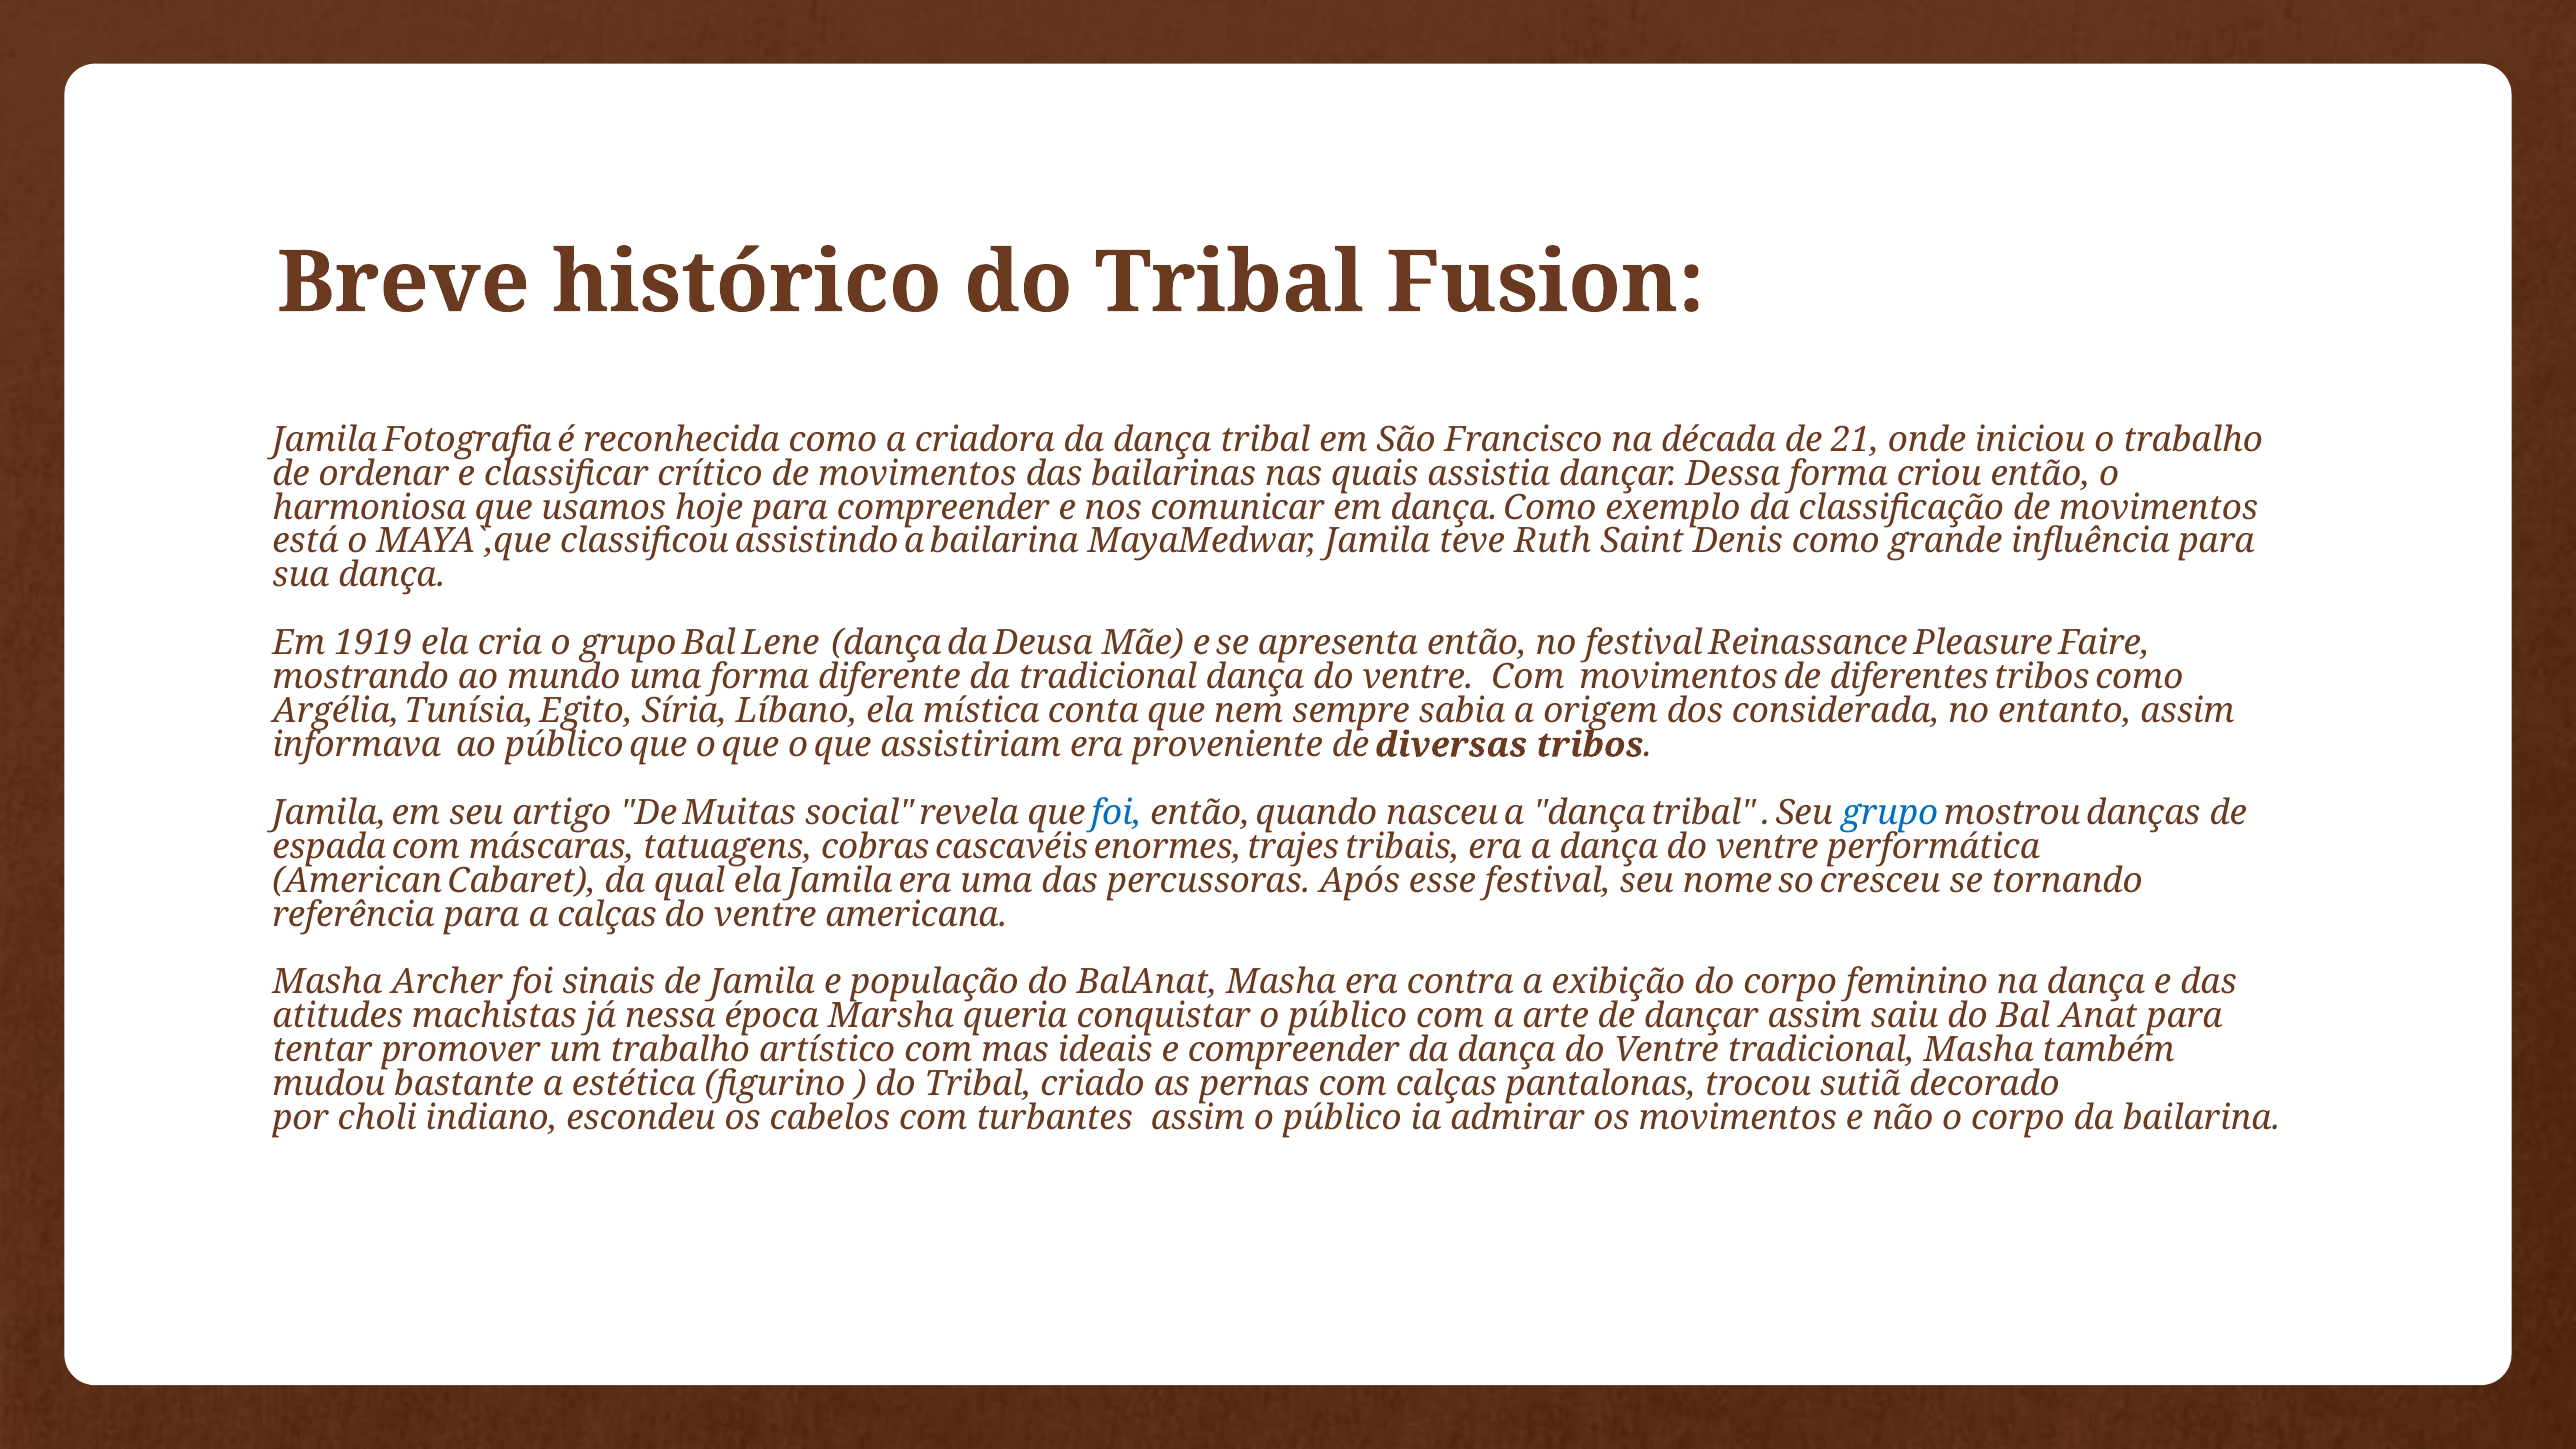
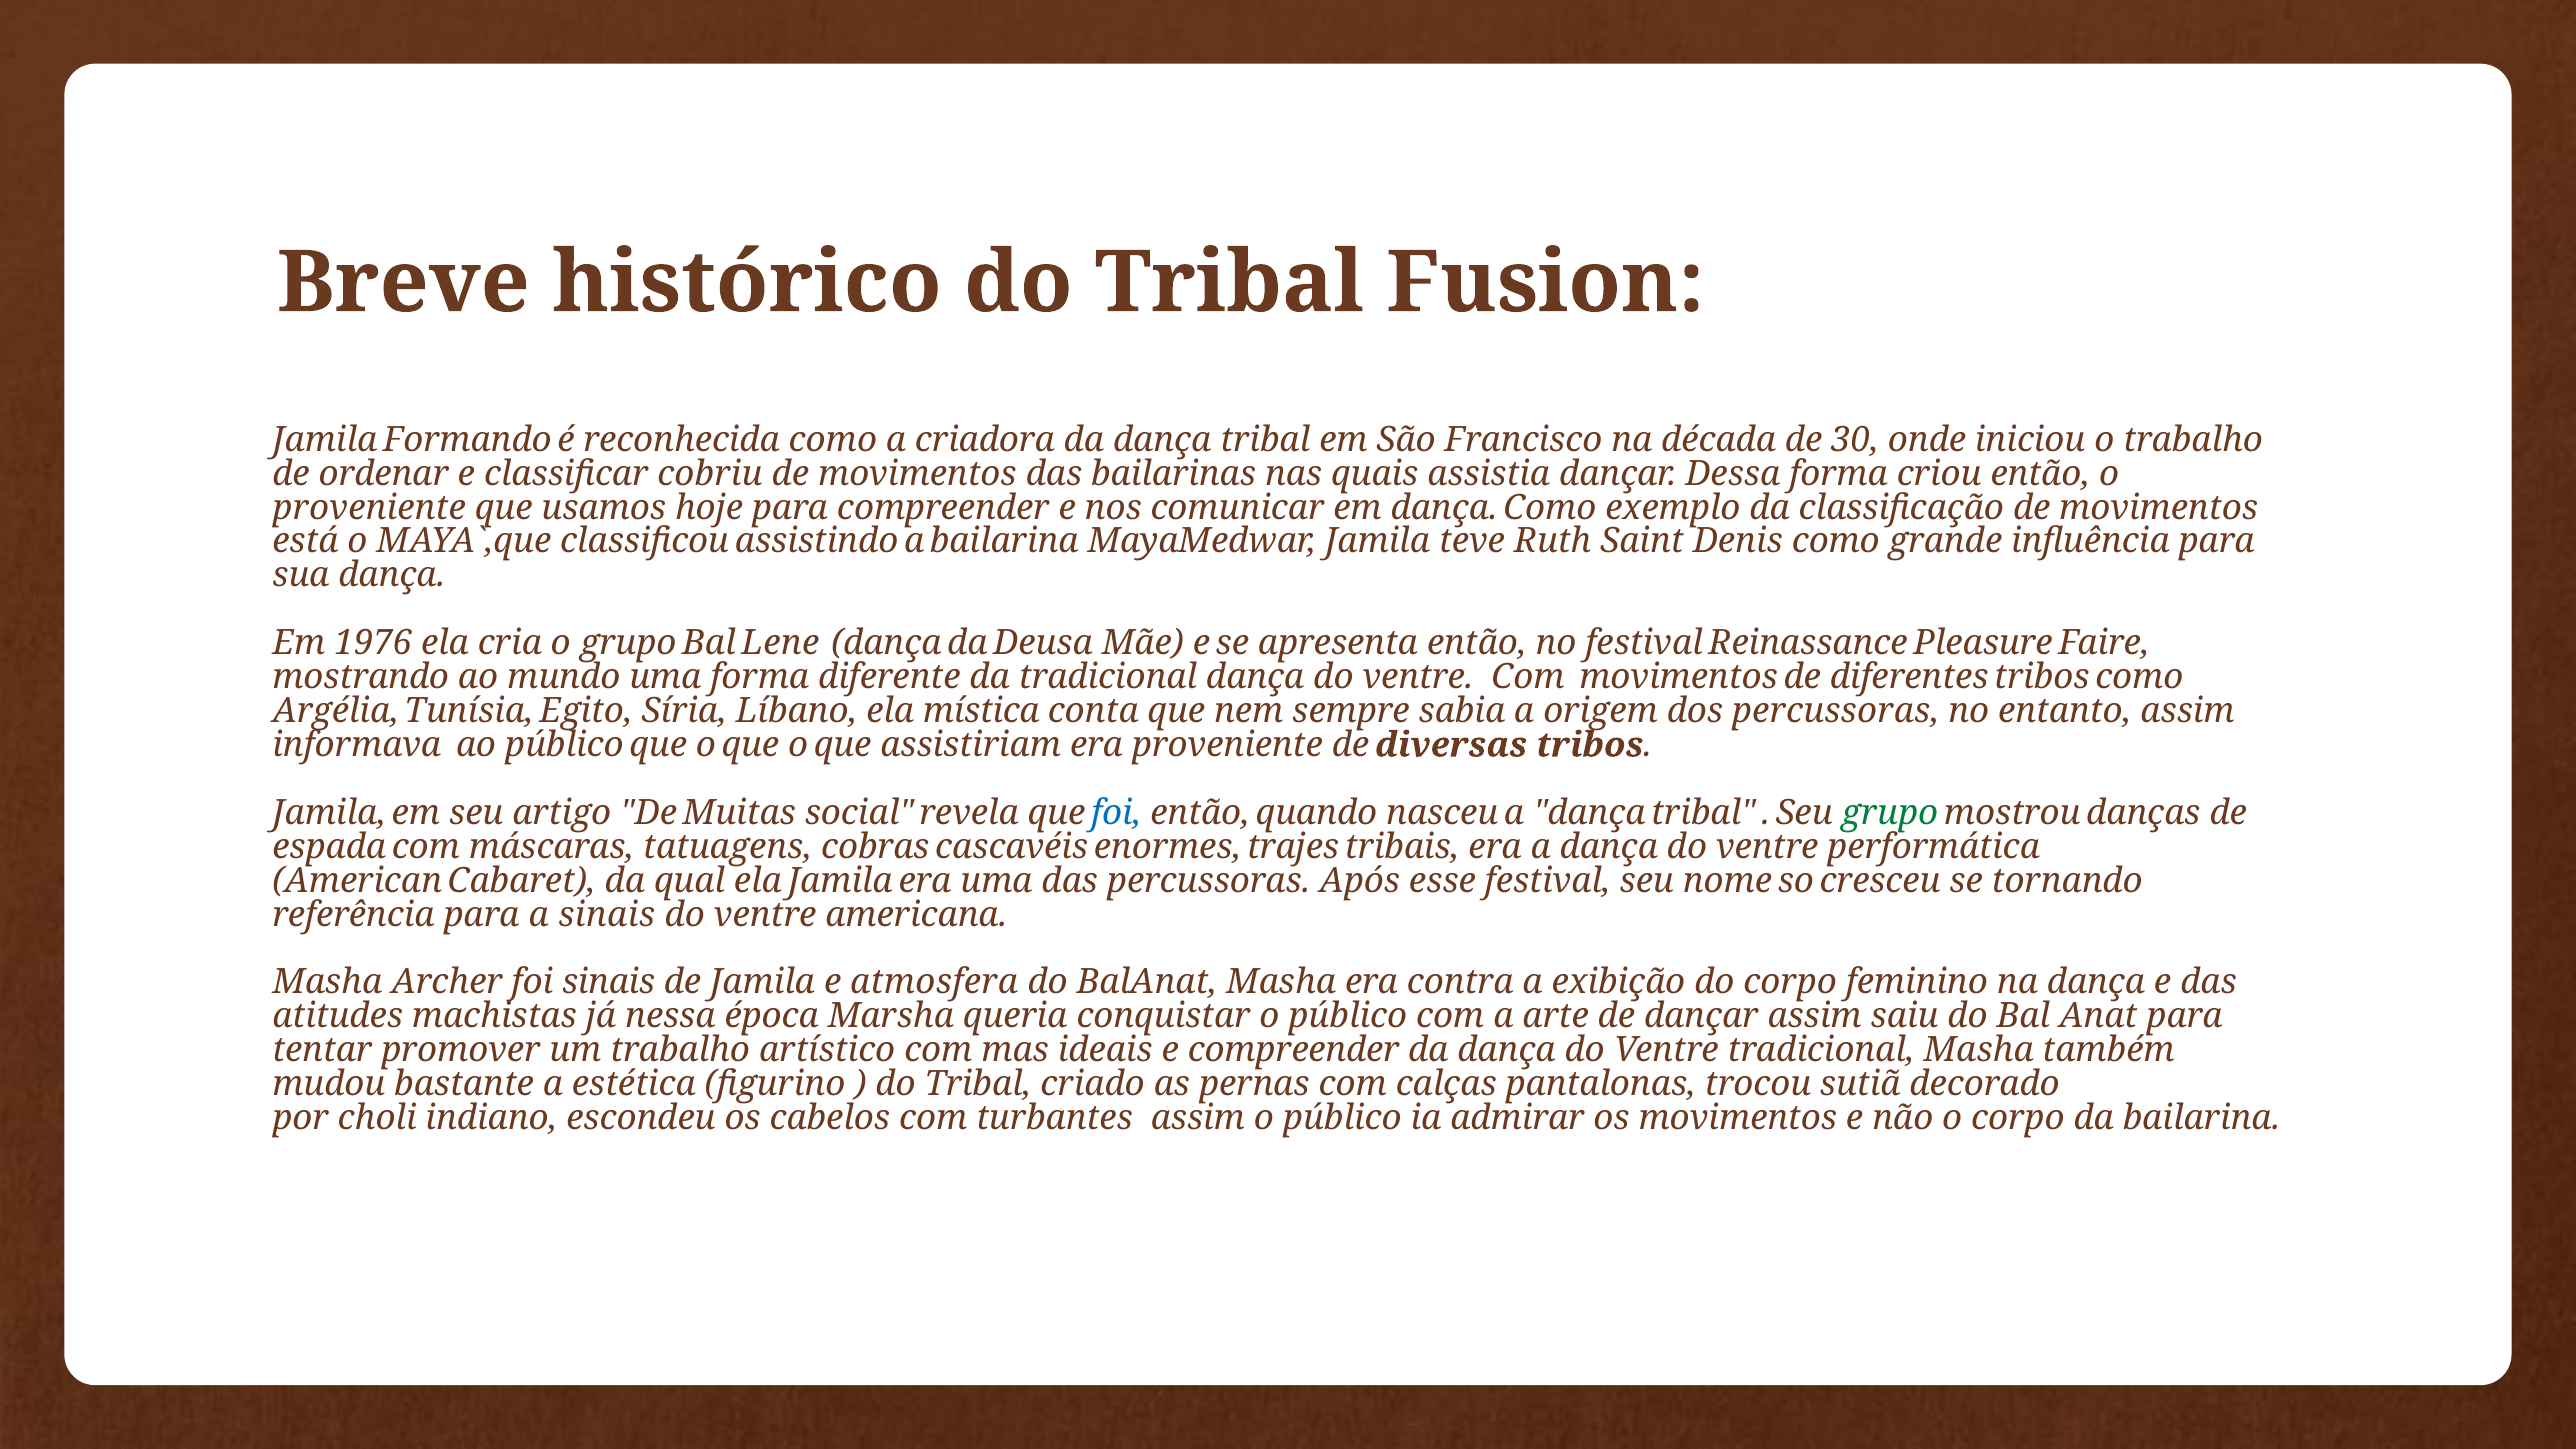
Fotografia: Fotografia -> Formando
21: 21 -> 30
crítico: crítico -> cobriu
harmoniosa at (369, 508): harmoniosa -> proveniente
1919: 1919 -> 1976
dos considerada: considerada -> percussoras
grupo at (1890, 813) colour: blue -> green
a calças: calças -> sinais
população: população -> atmosfera
